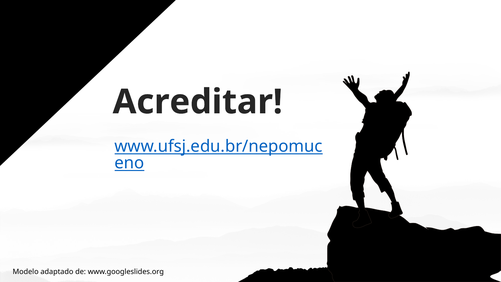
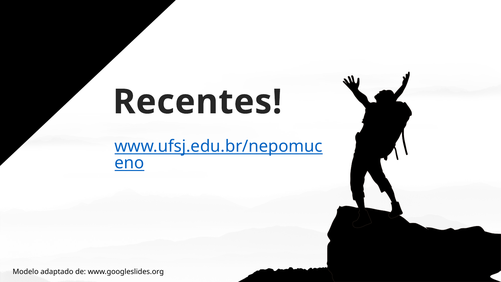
Acreditar: Acreditar -> Recentes
